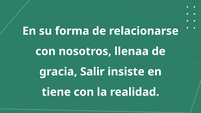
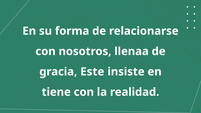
Salir: Salir -> Este
